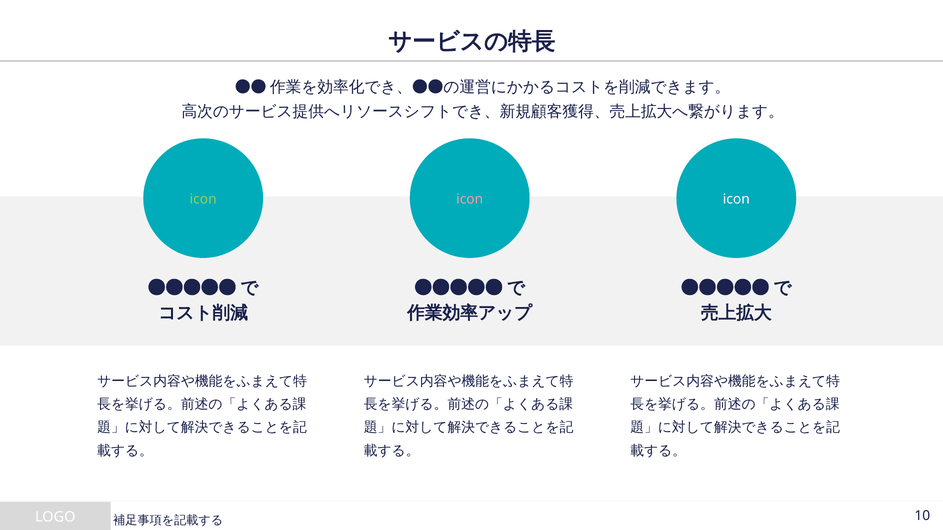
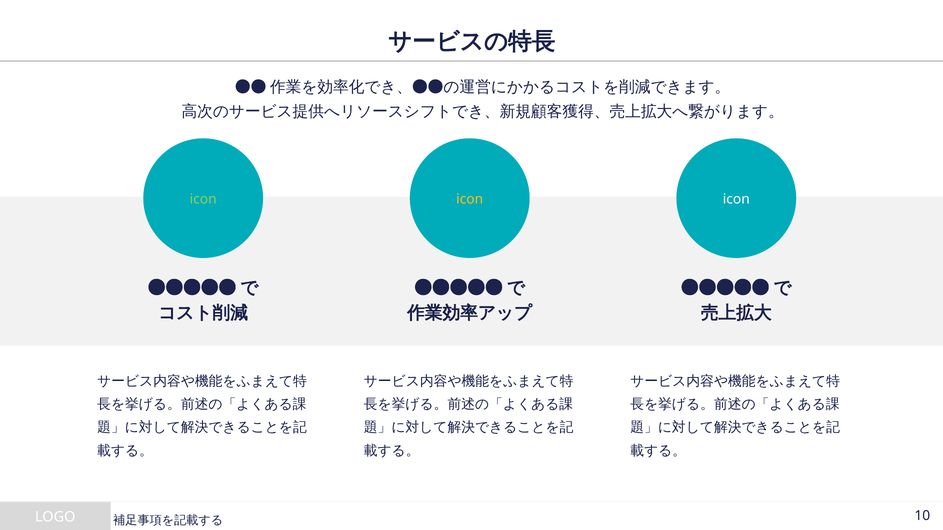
icon at (470, 199) colour: pink -> yellow
